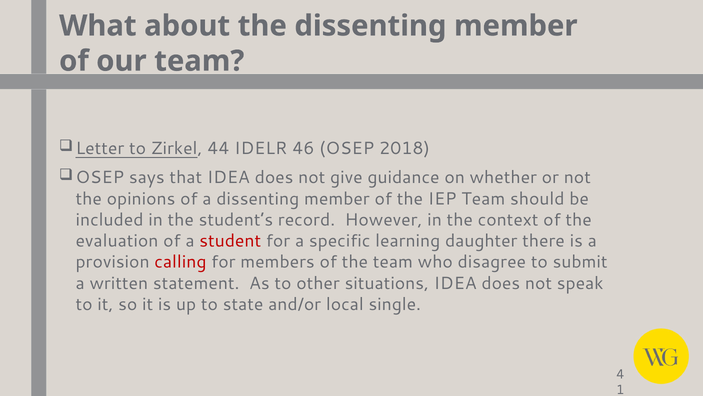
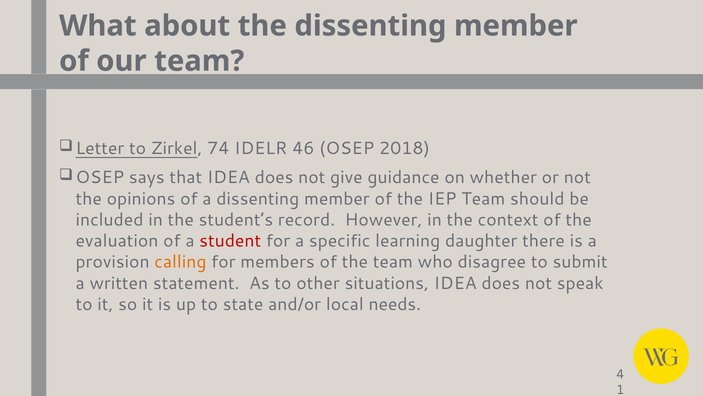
44: 44 -> 74
calling colour: red -> orange
single: single -> needs
